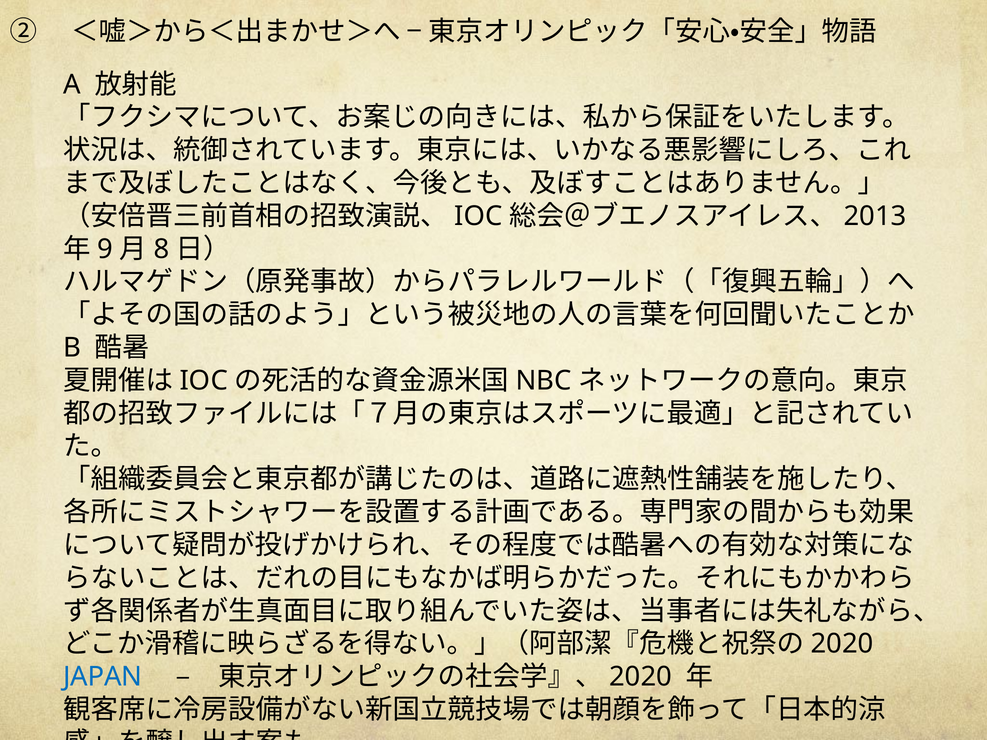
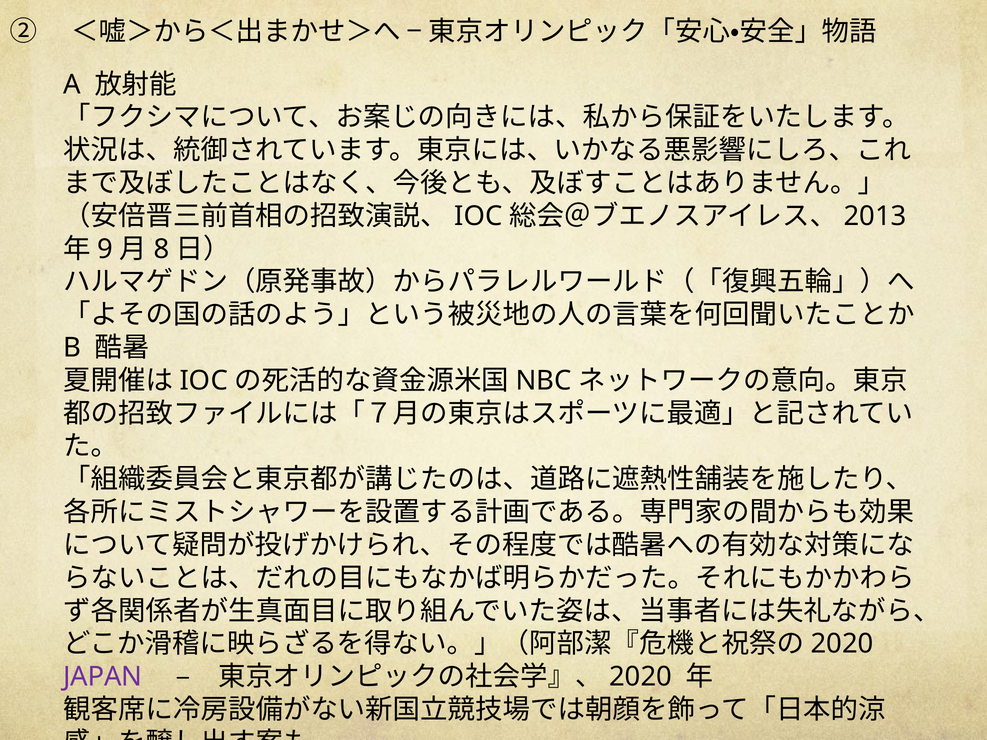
JAPAN colour: blue -> purple
